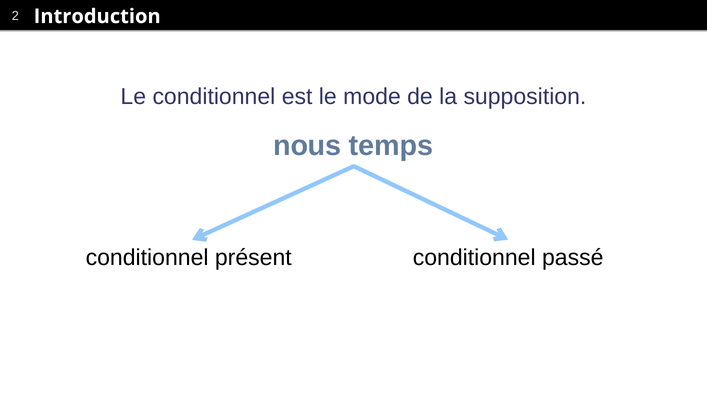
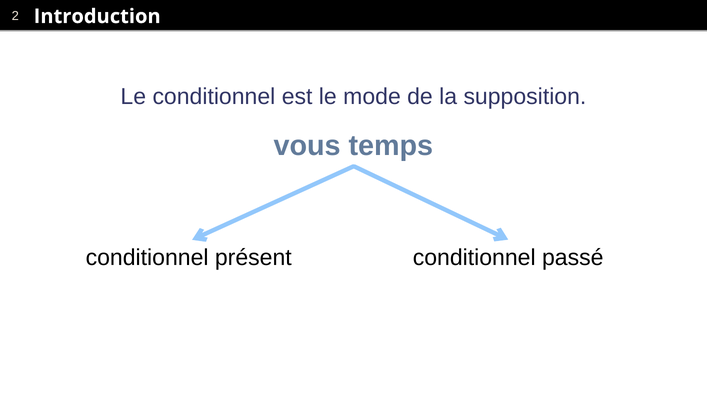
nous: nous -> vous
